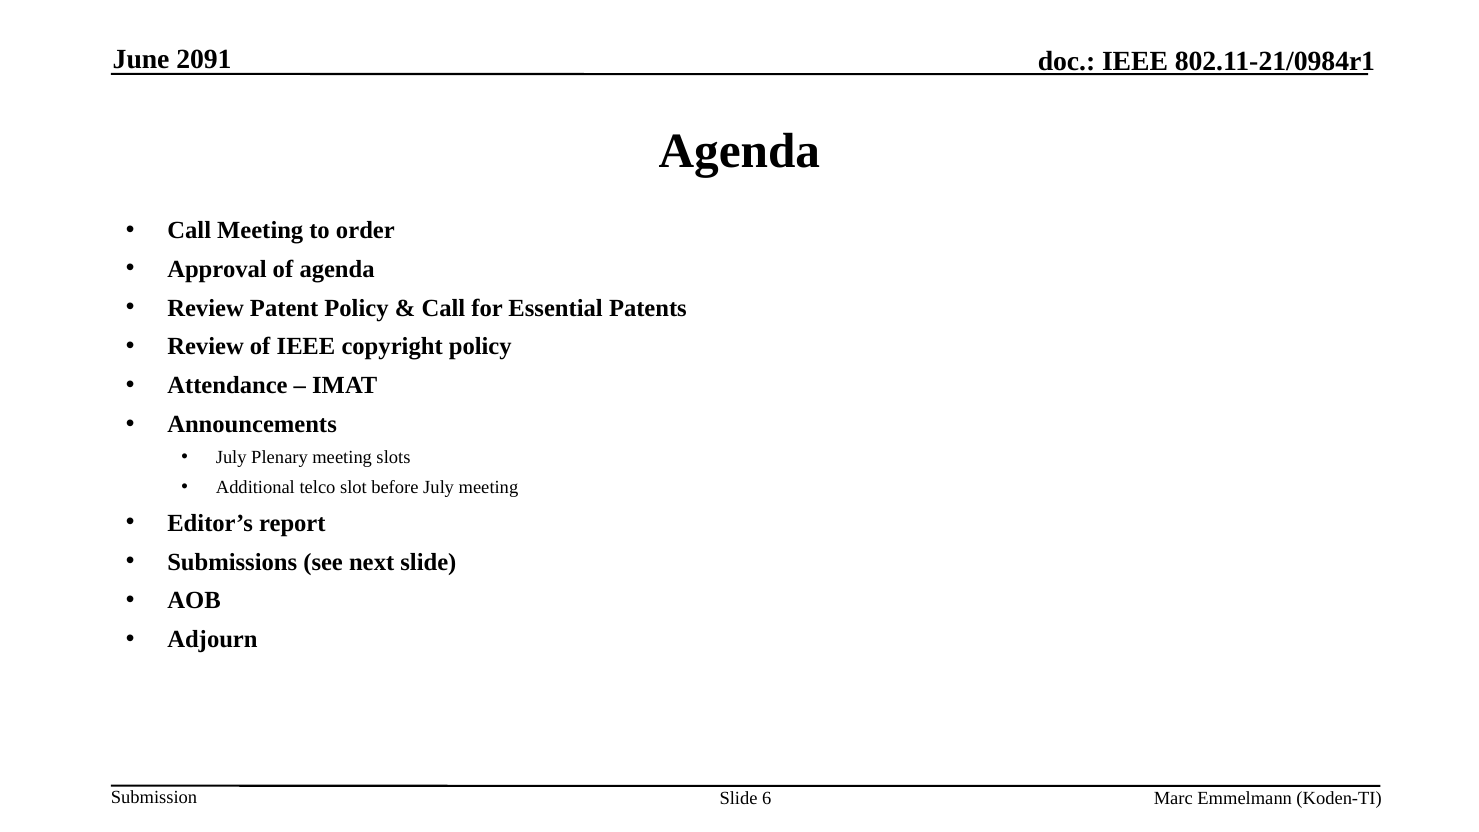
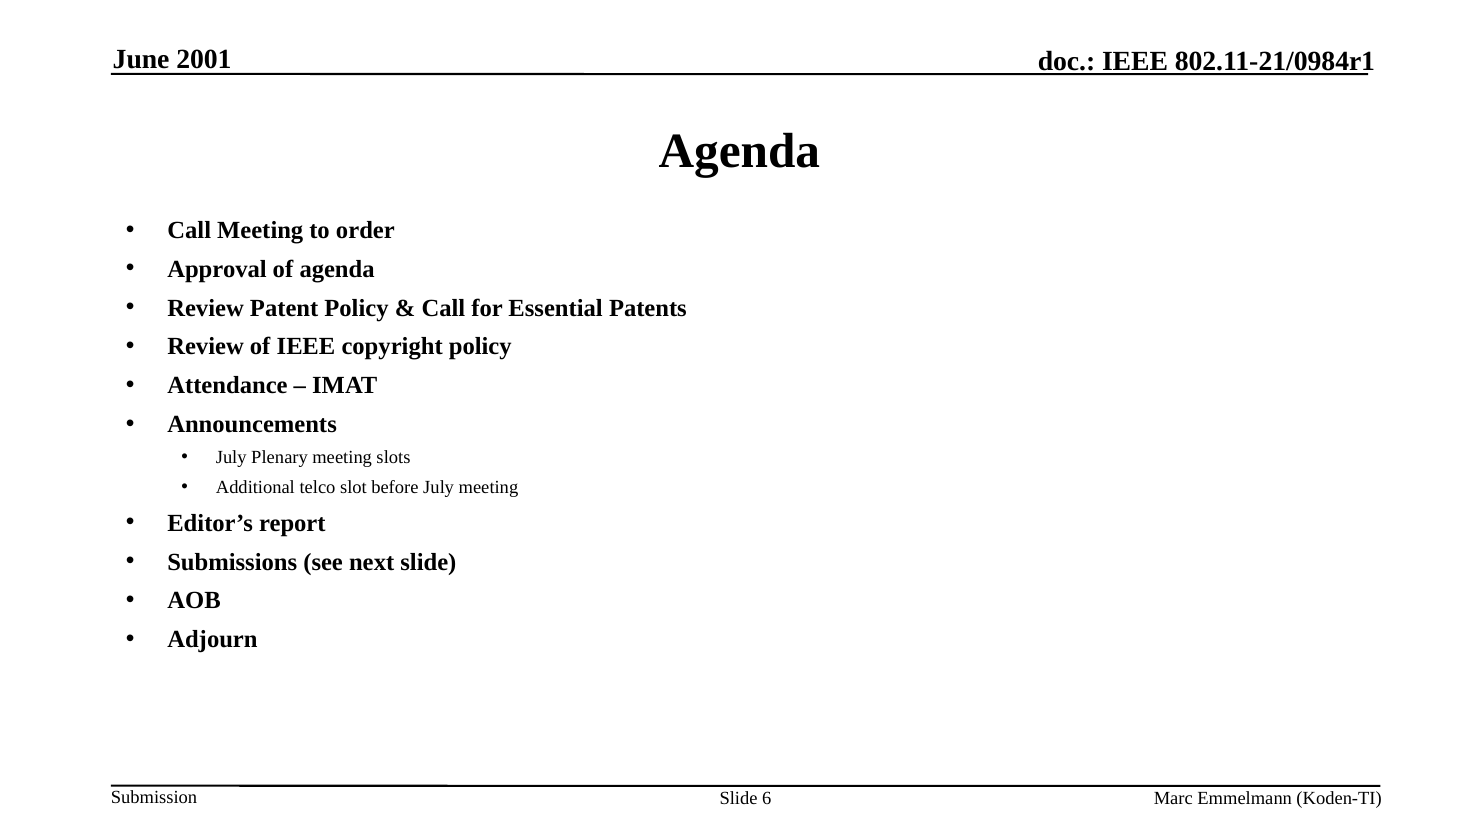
2091: 2091 -> 2001
